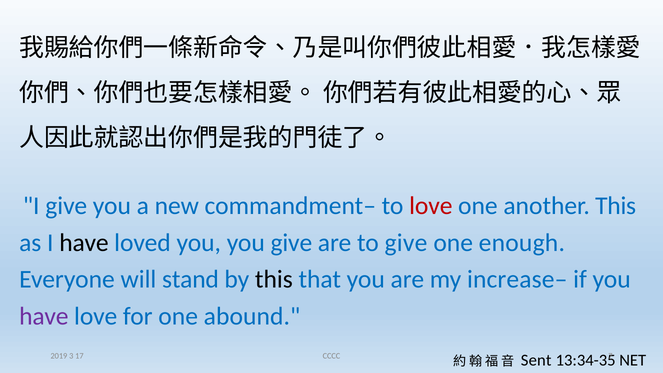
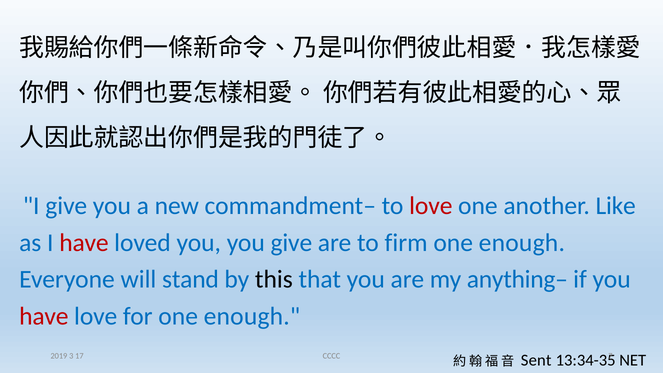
another This: This -> Like
have at (84, 243) colour: black -> red
to give: give -> firm
increase–: increase– -> anything–
have at (44, 316) colour: purple -> red
for one abound: abound -> enough
